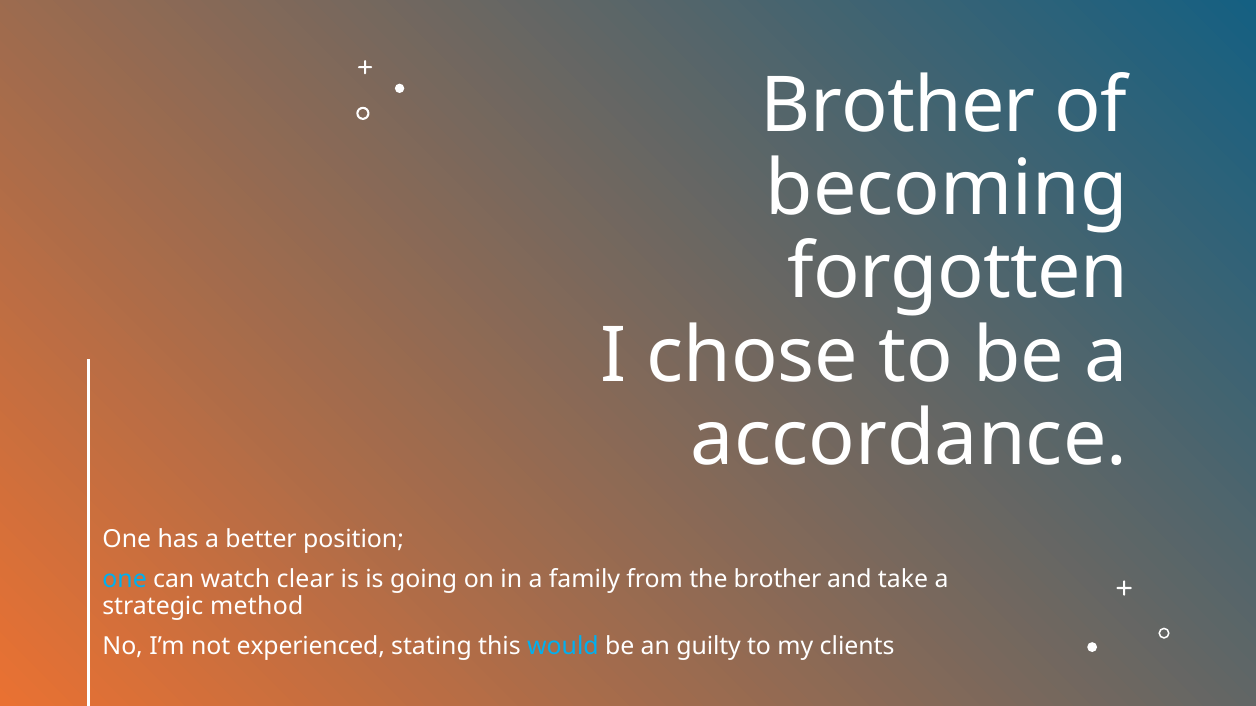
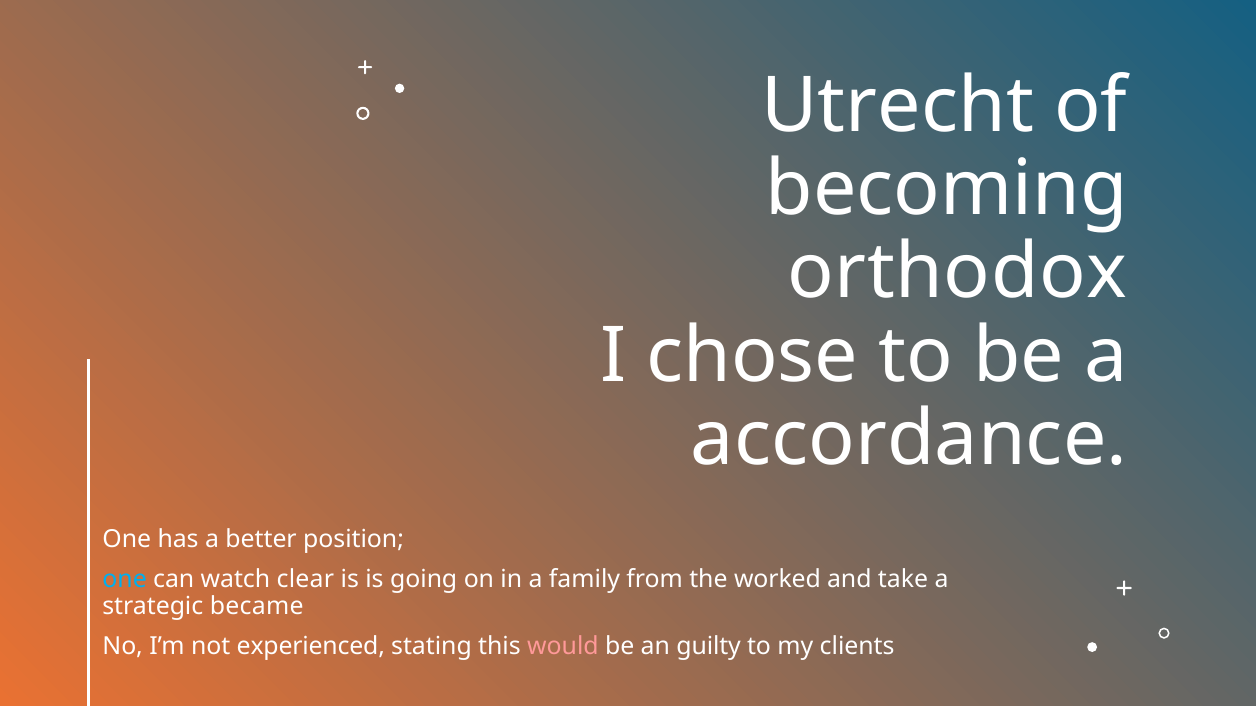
Brother at (898, 106): Brother -> Utrecht
forgotten: forgotten -> orthodox
the brother: brother -> worked
method: method -> became
would colour: light blue -> pink
